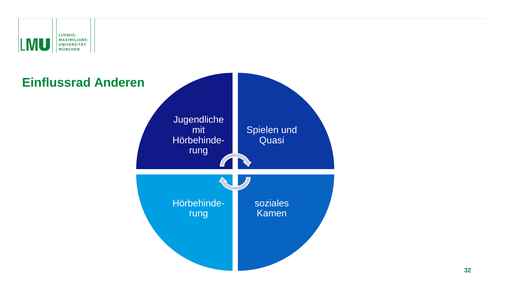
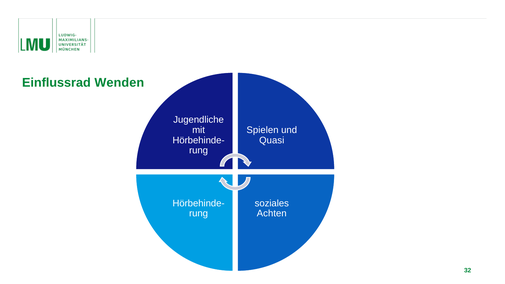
Anderen: Anderen -> Wenden
Kamen: Kamen -> Achten
